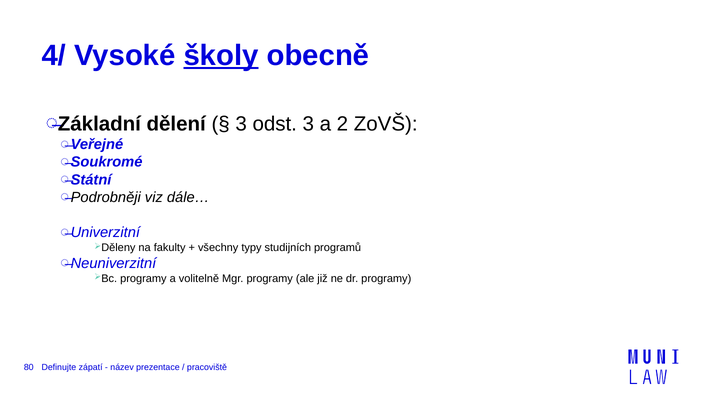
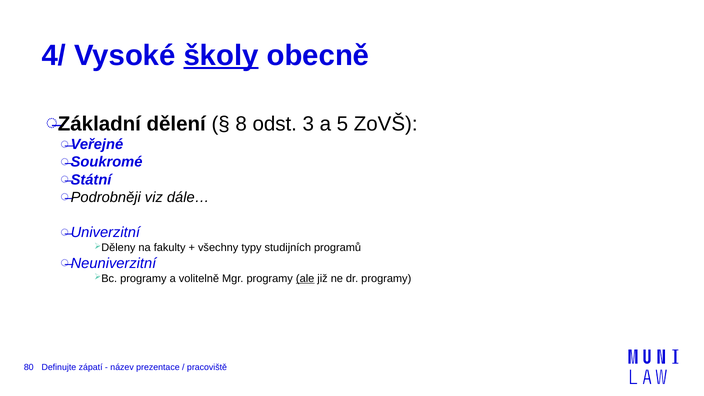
3 at (241, 124): 3 -> 8
2: 2 -> 5
ale underline: none -> present
